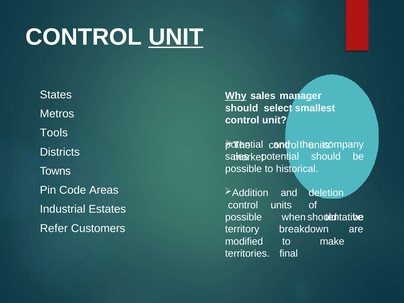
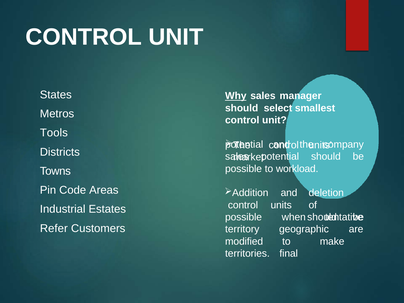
UNIT at (176, 37) underline: present -> none
historical: historical -> workload
breakdown: breakdown -> geographic
